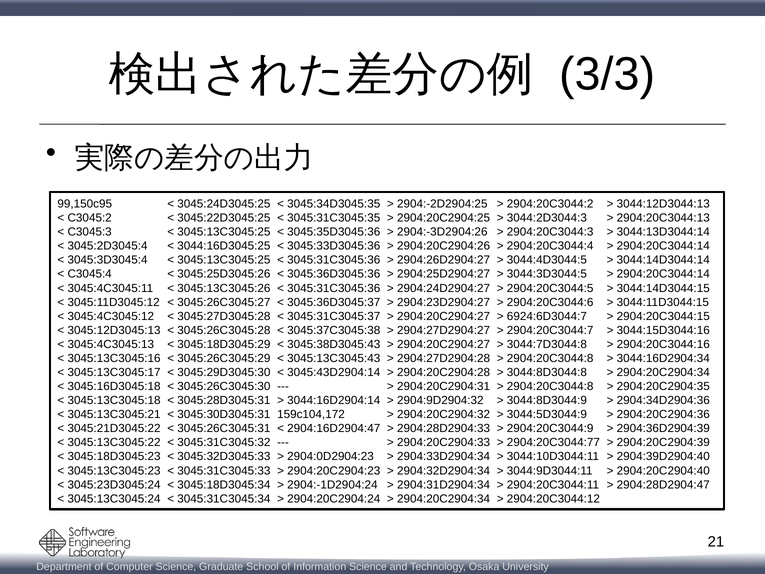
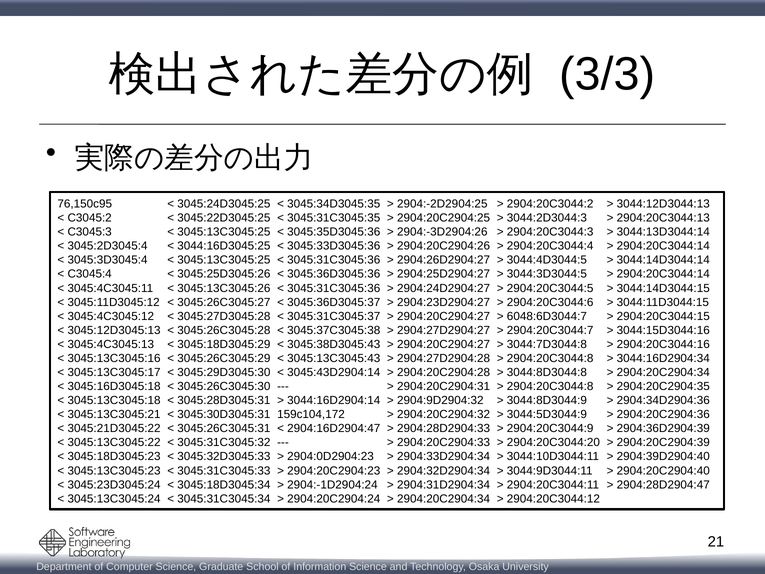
99,150c95: 99,150c95 -> 76,150c95
6924:6D3044:7: 6924:6D3044:7 -> 6048:6D3044:7
2904:20C3044:77: 2904:20C3044:77 -> 2904:20C3044:20
